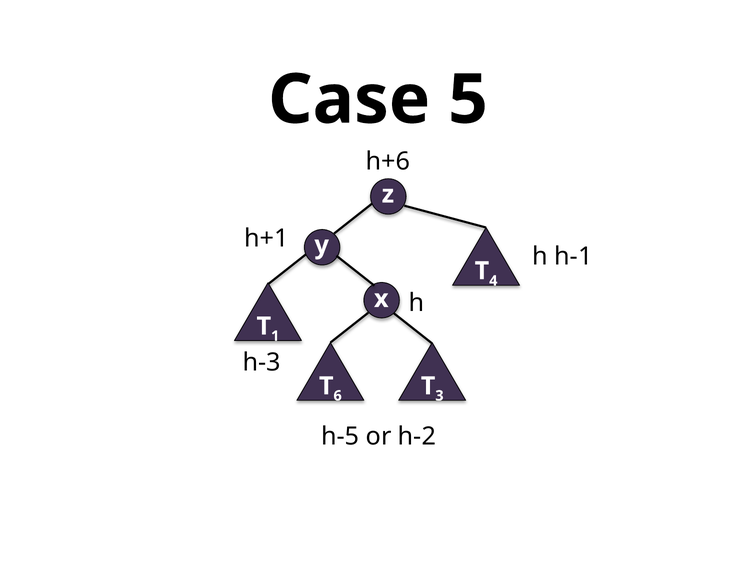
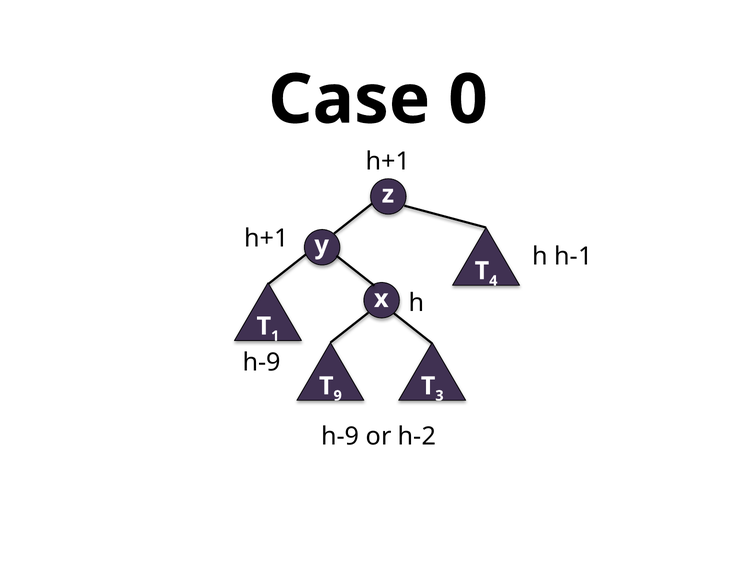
5: 5 -> 0
h+6 at (388, 161): h+6 -> h+1
h-3 at (262, 362): h-3 -> h-9
6: 6 -> 9
h-5 at (340, 436): h-5 -> h-9
